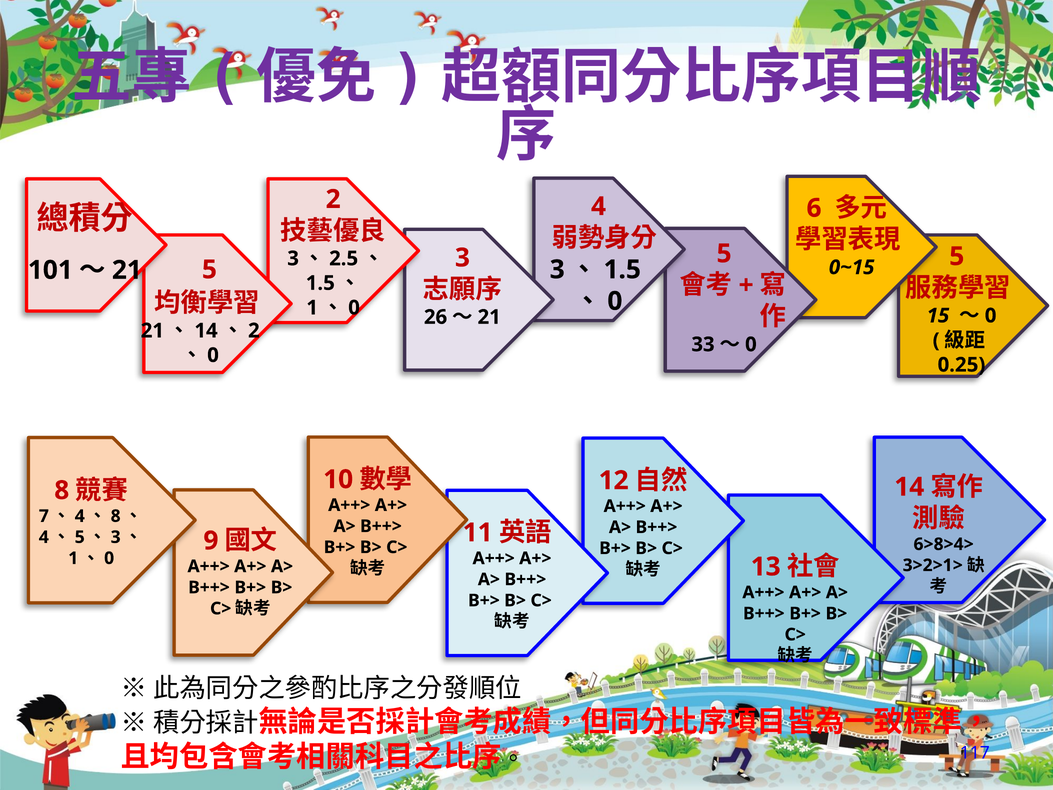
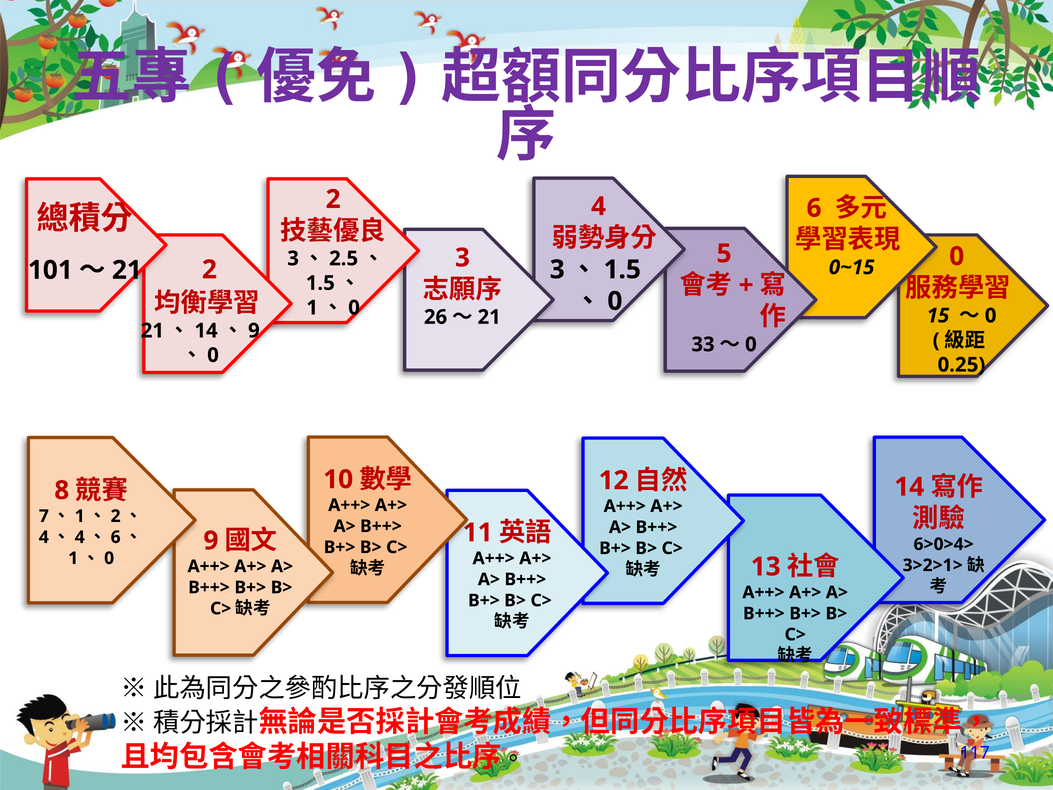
0~15 5: 5 -> 0
5 at (209, 270): 5 -> 2
2 at (254, 331): 2 -> 9
4 at (80, 516): 4 -> 1
8 at (116, 516): 8 -> 2
5 at (80, 537): 5 -> 4
3 at (116, 537): 3 -> 6
6>8>4>: 6>8>4> -> 6>0>4>
